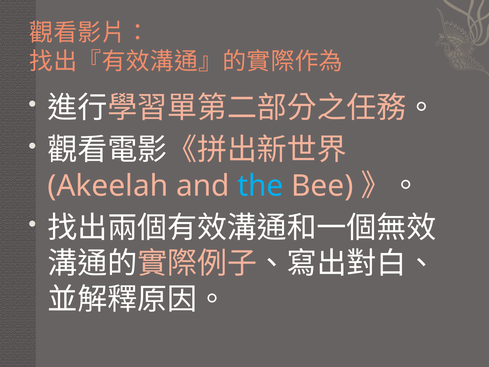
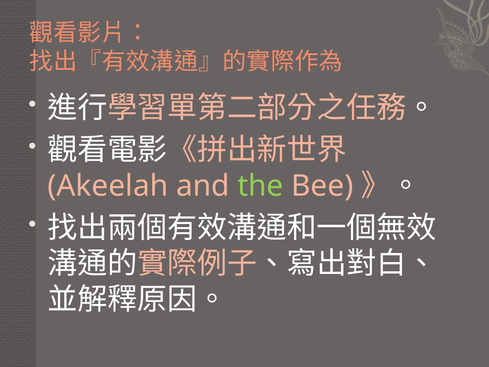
the colour: light blue -> light green
